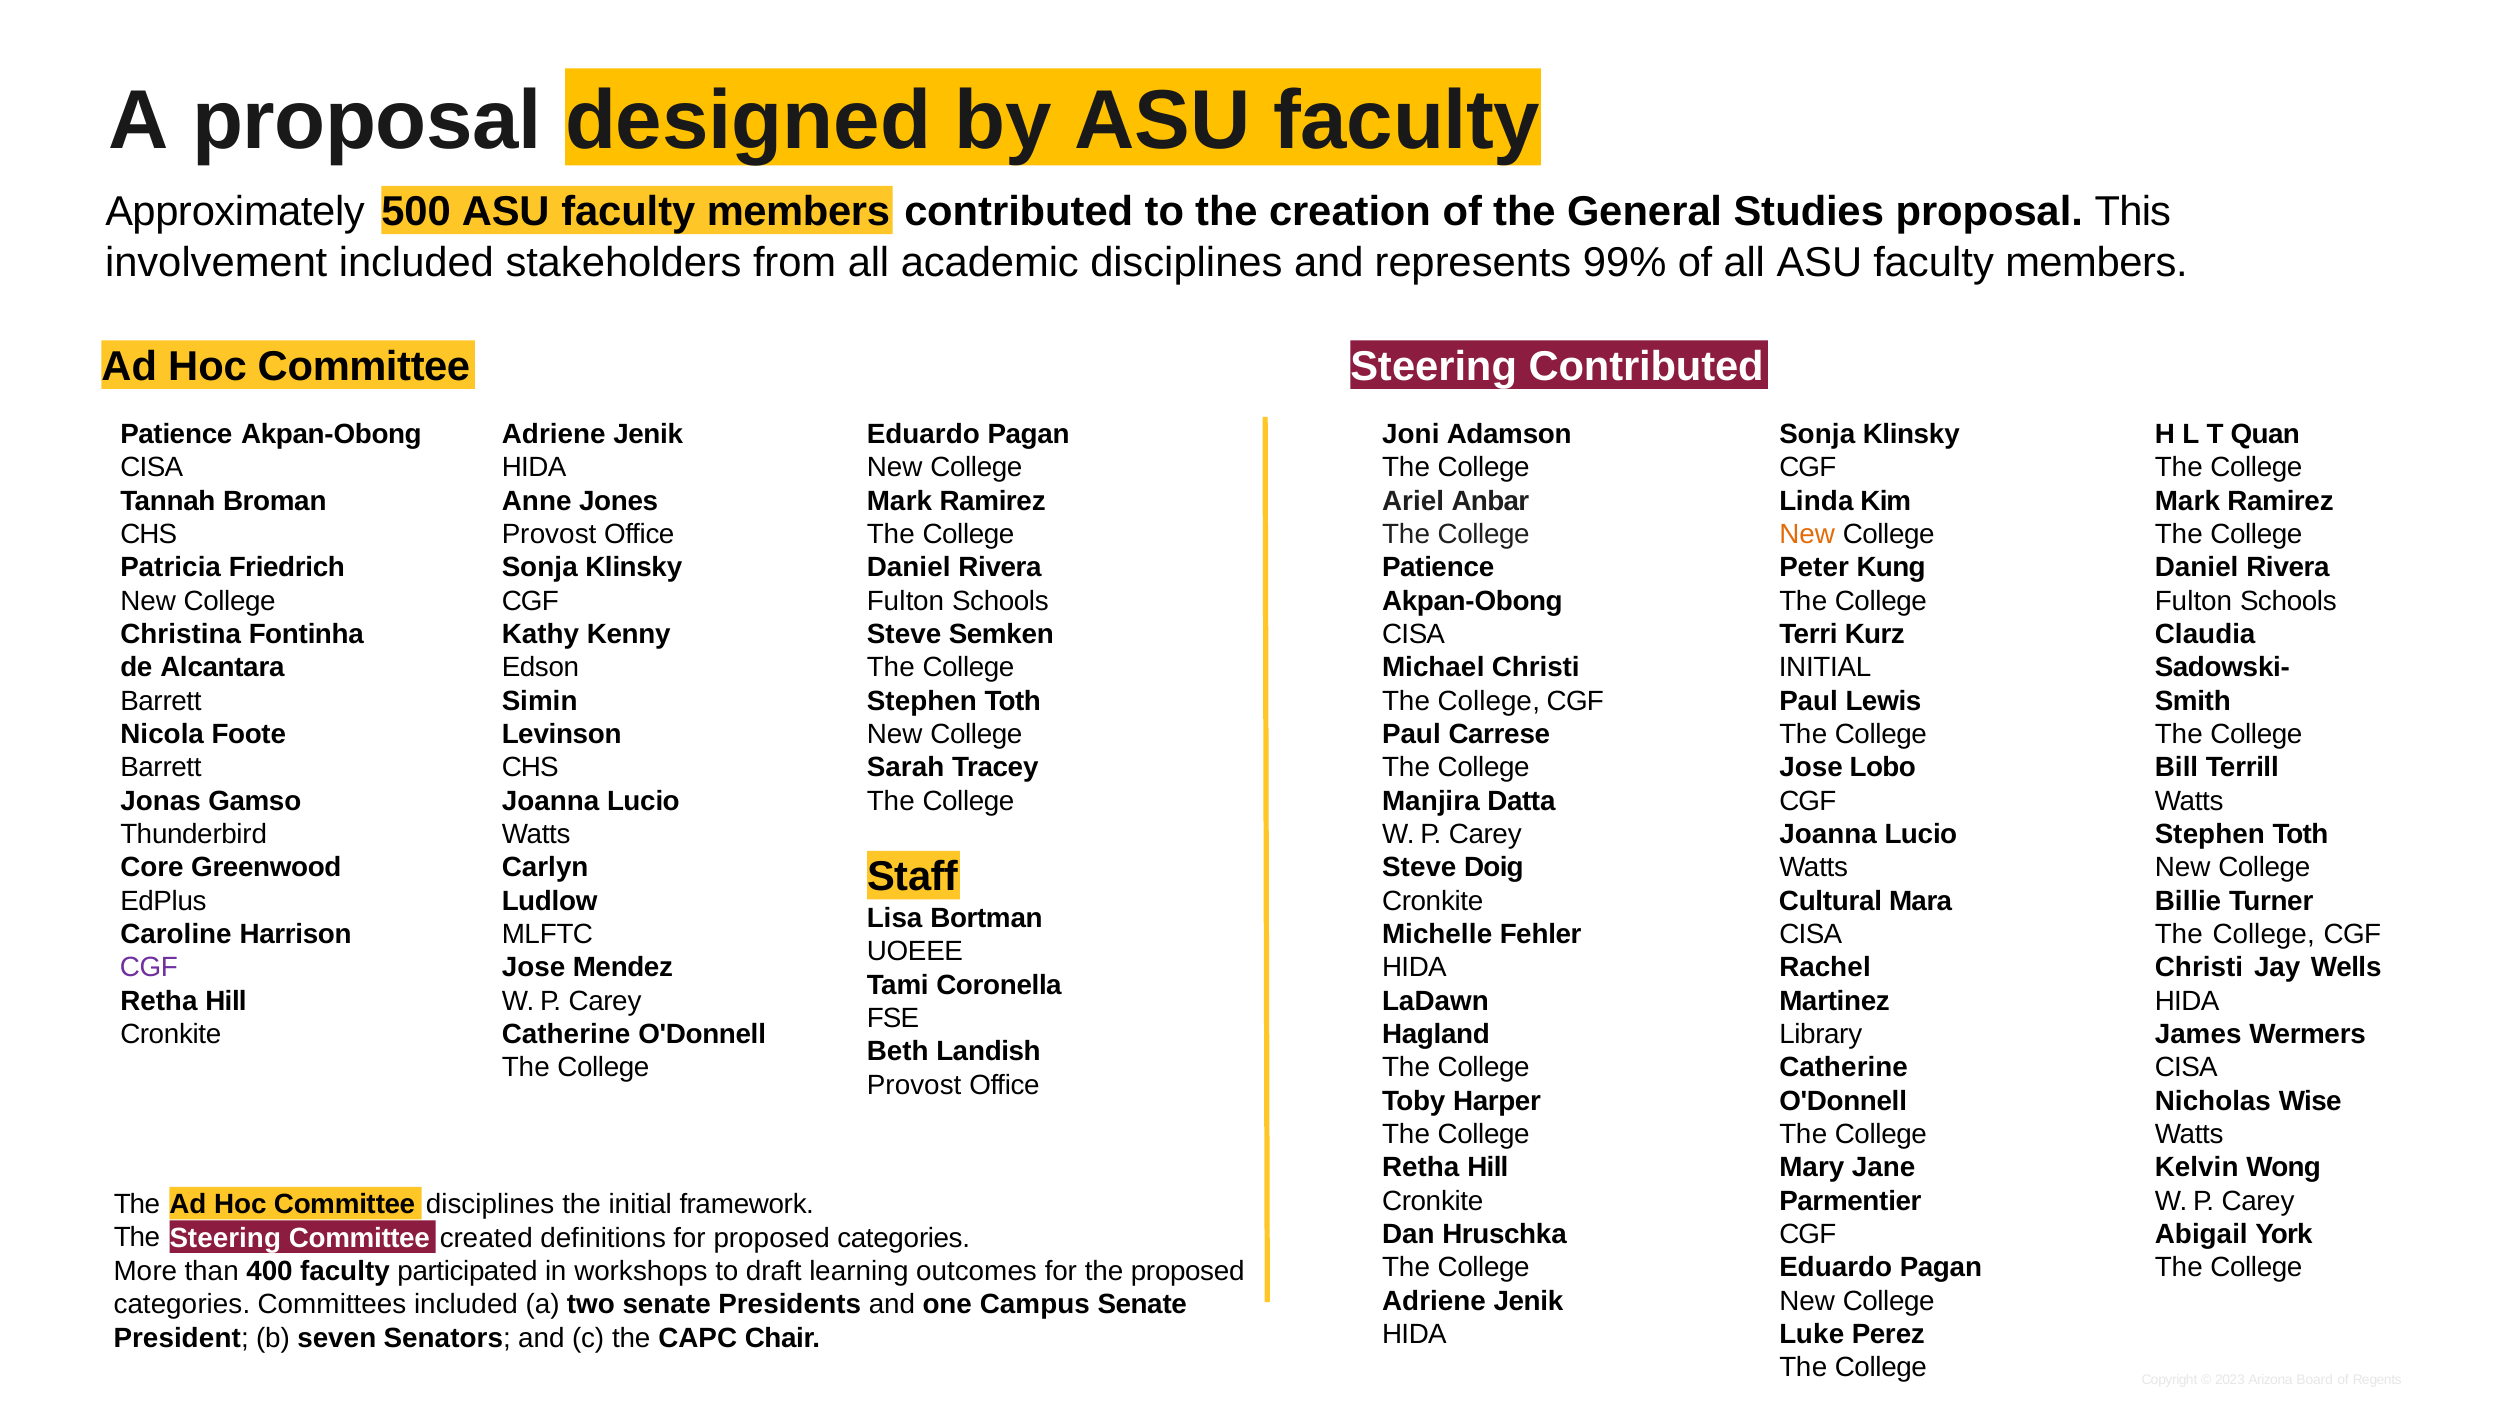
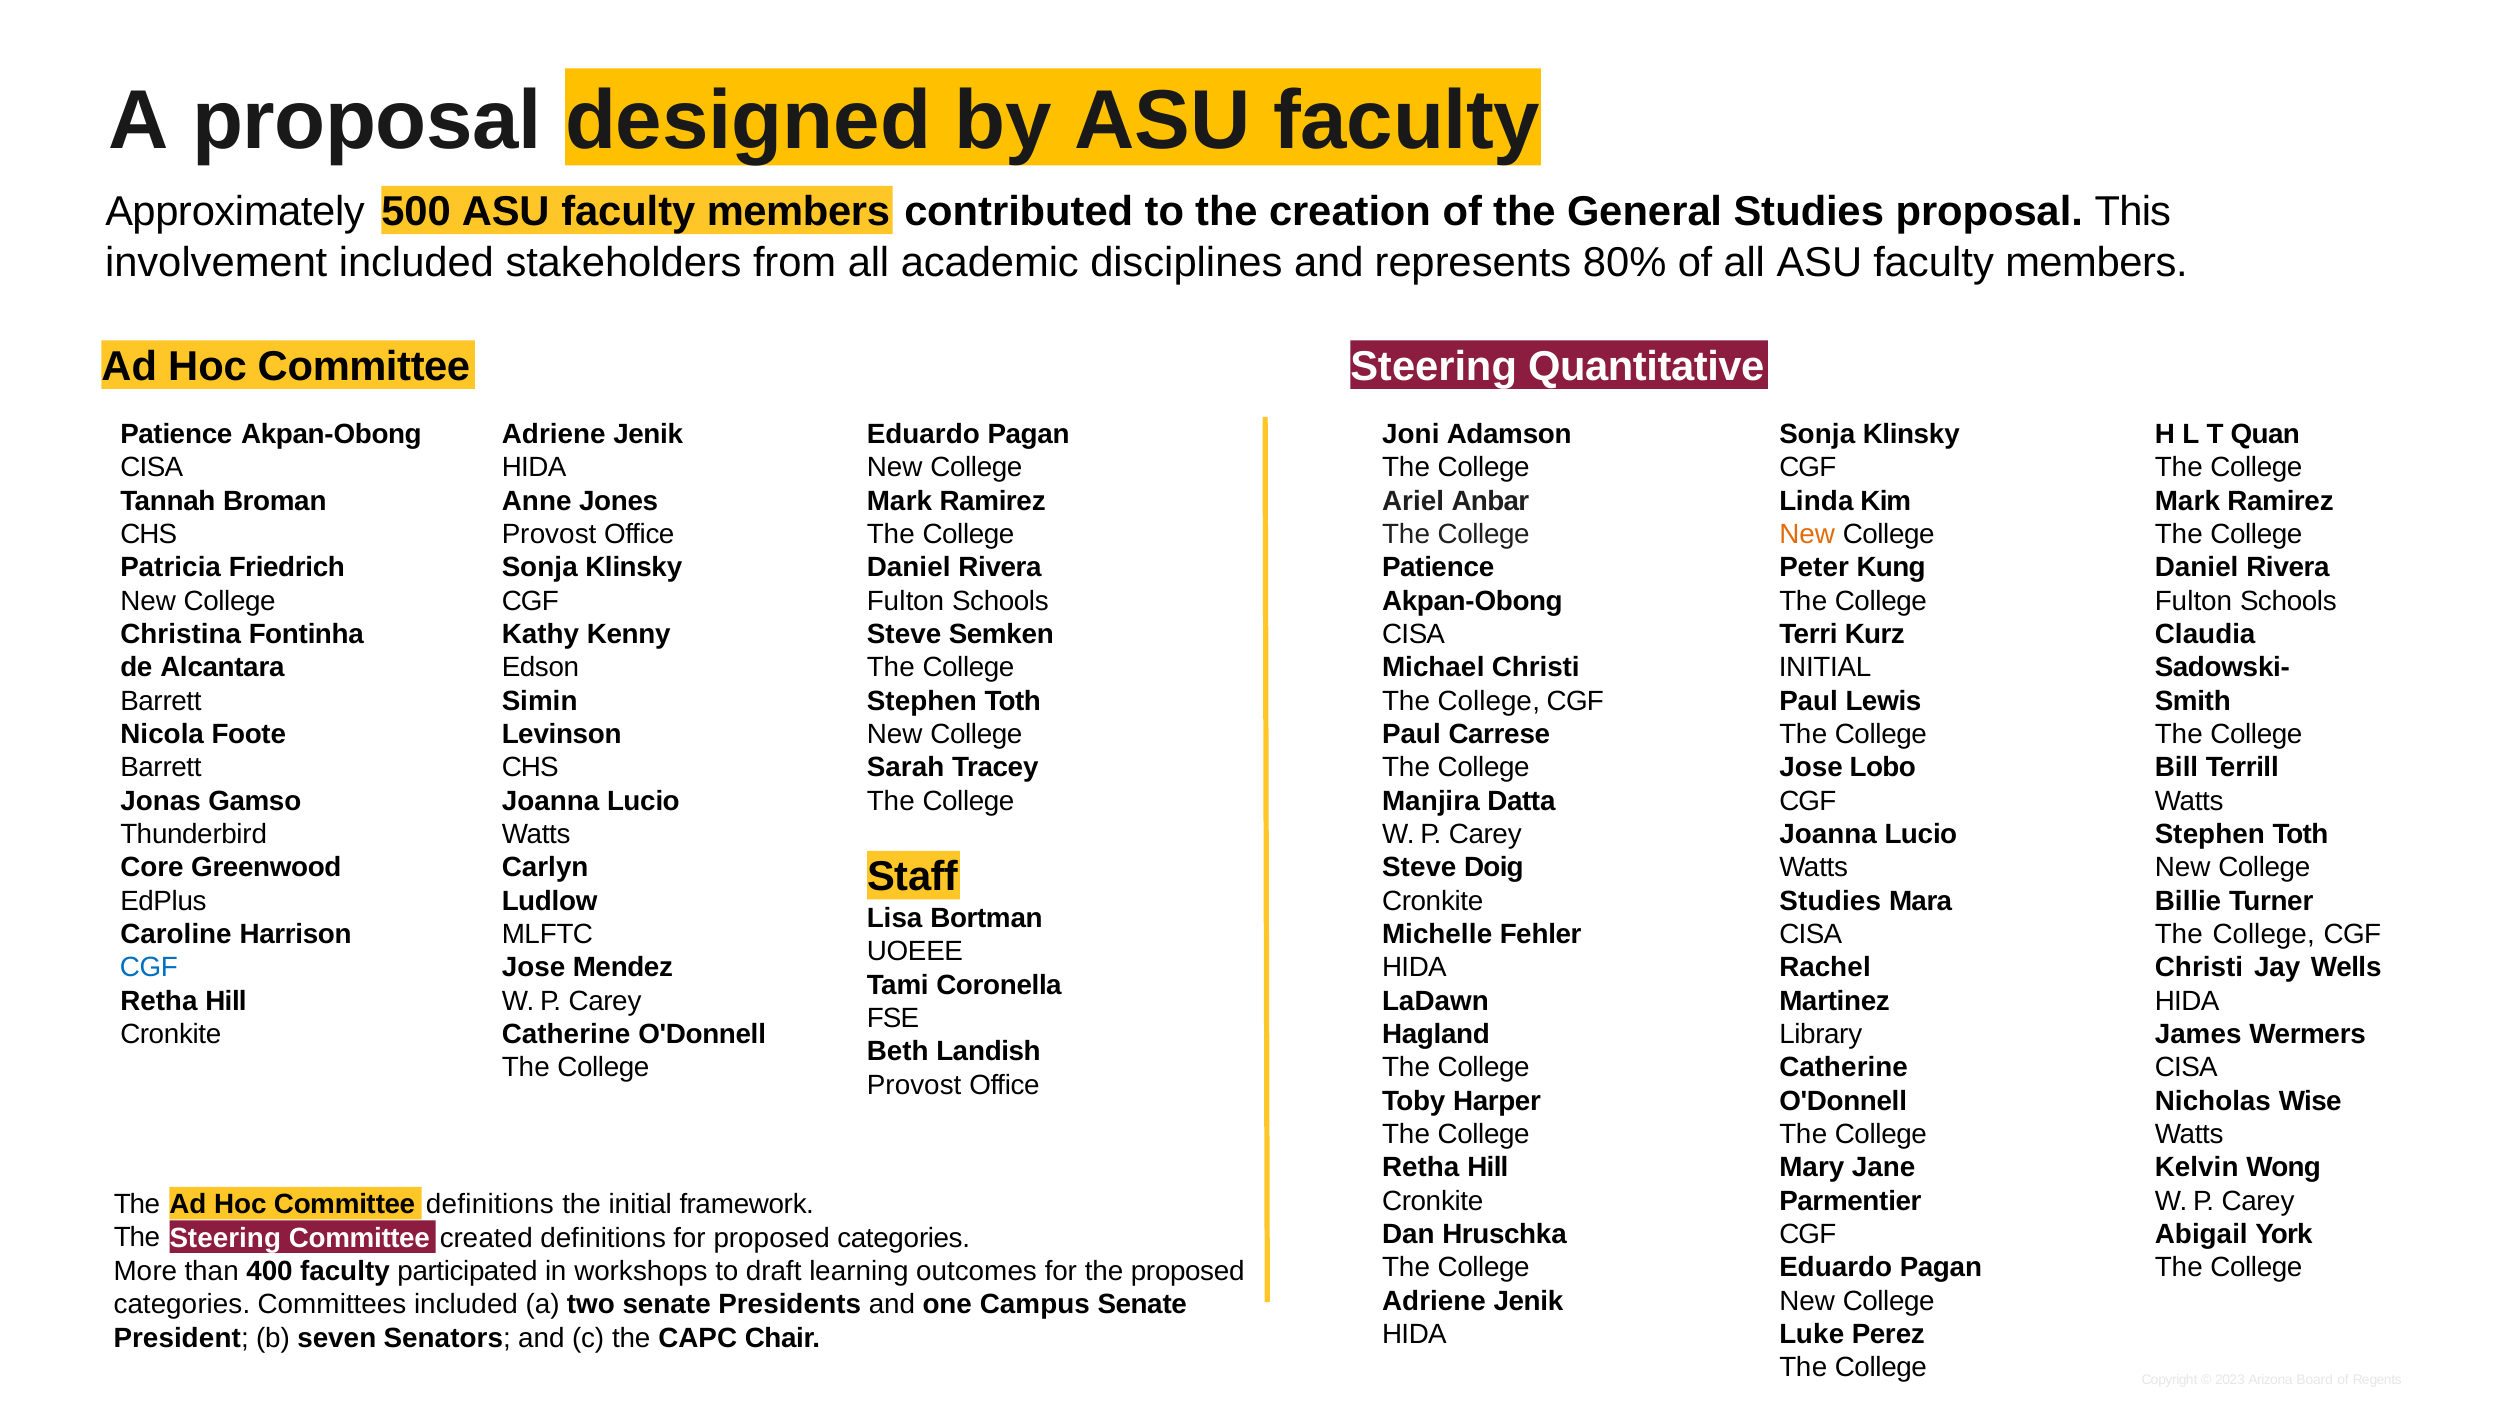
99%: 99% -> 80%
Steering Contributed: Contributed -> Quantitative
Cultural at (1831, 901): Cultural -> Studies
CGF at (149, 968) colour: purple -> blue
Committee disciplines: disciplines -> definitions
